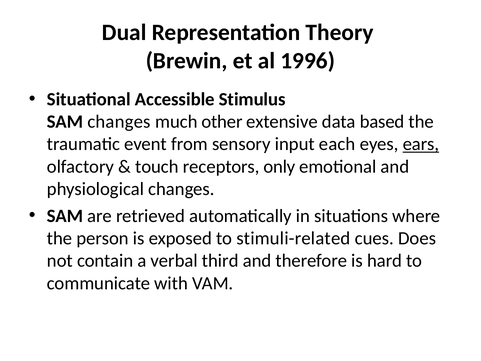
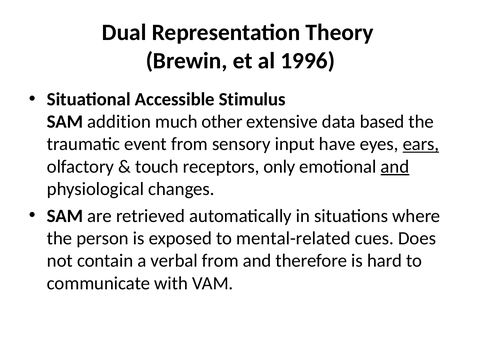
SAM changes: changes -> addition
each: each -> have
and at (395, 166) underline: none -> present
stimuli-related: stimuli-related -> mental-related
verbal third: third -> from
